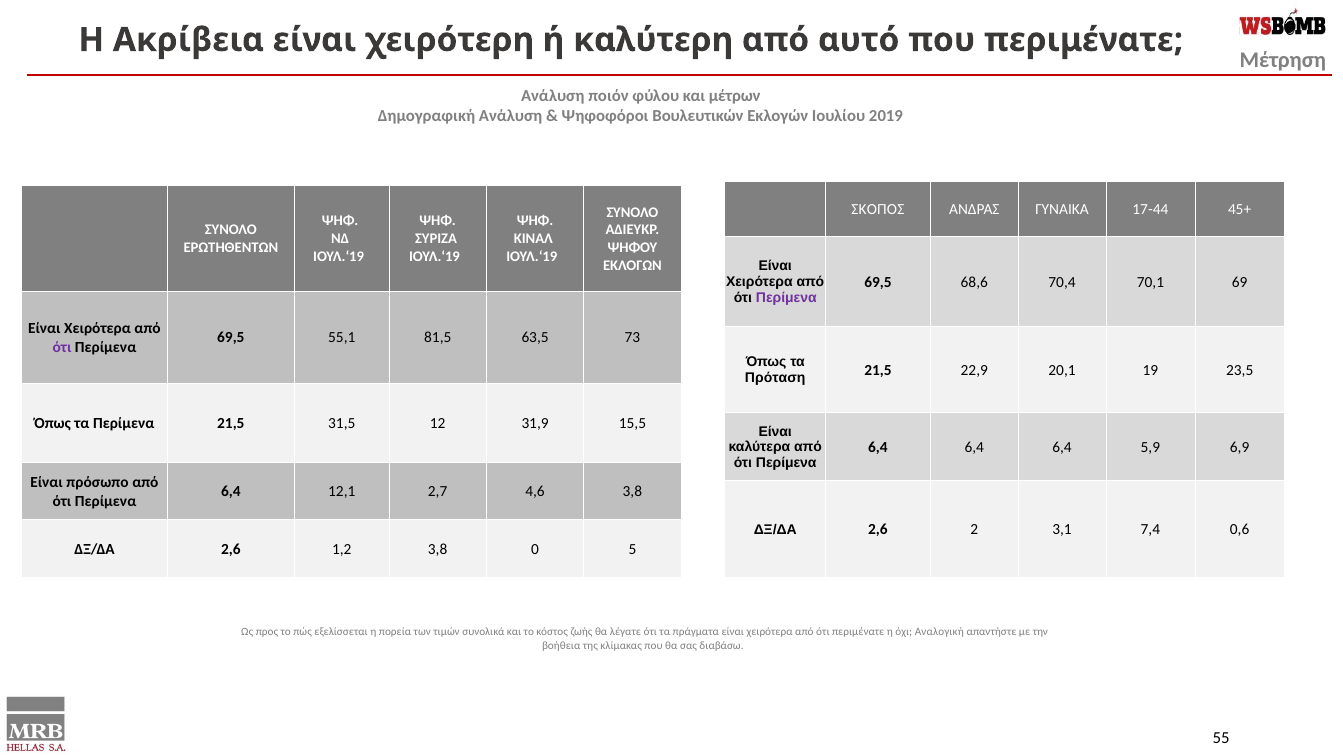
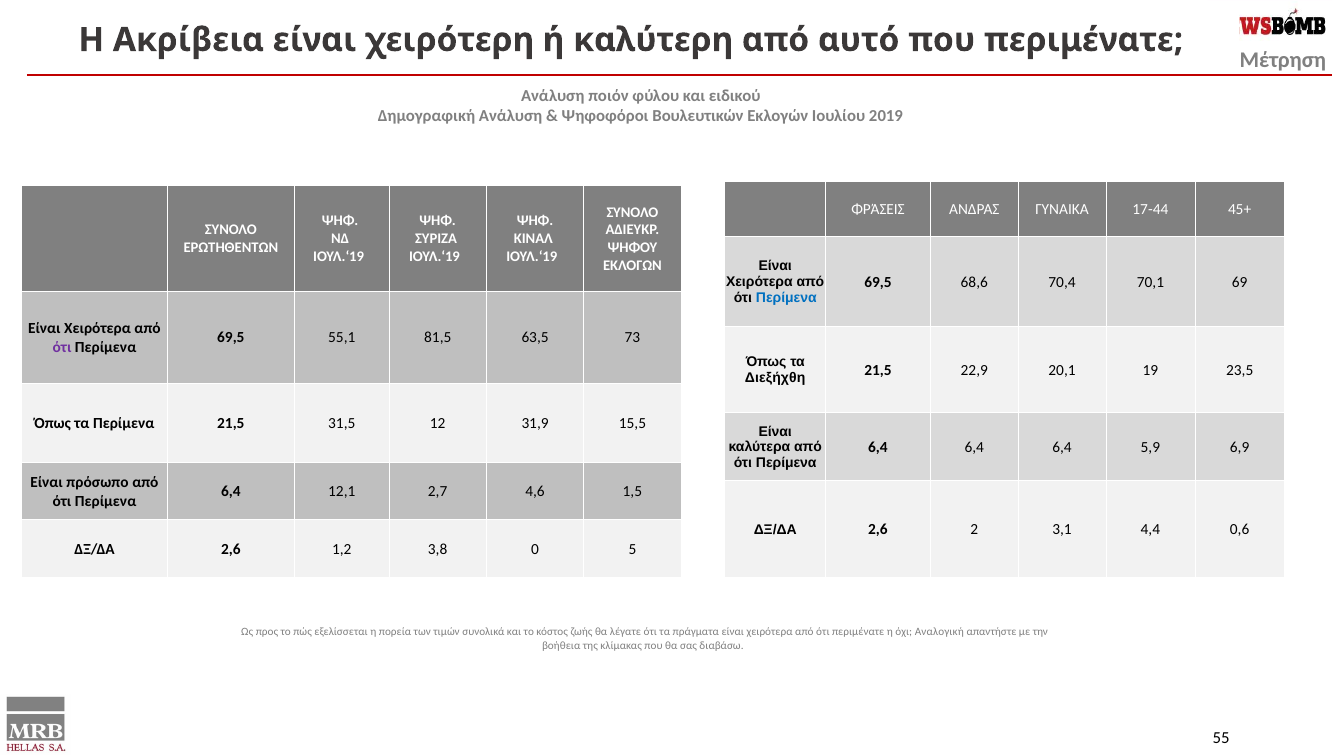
μέτρων: μέτρων -> ειδικού
ΣΚΟΠΟΣ: ΣΚΟΠΟΣ -> ΦΡΆΣΕΙΣ
Περίμενα at (786, 298) colour: purple -> blue
Πρόταση: Πρόταση -> Διεξήχθη
4,6 3,8: 3,8 -> 1,5
7,4: 7,4 -> 4,4
